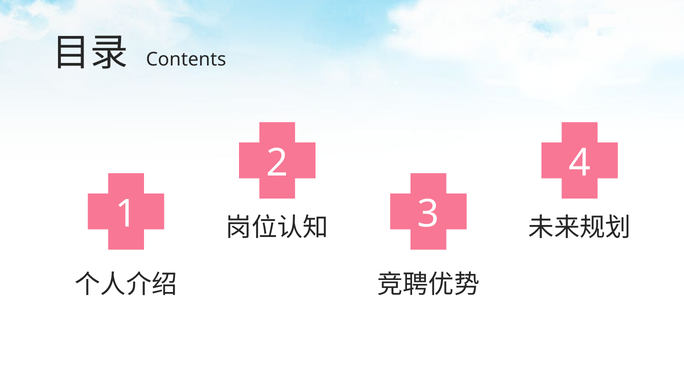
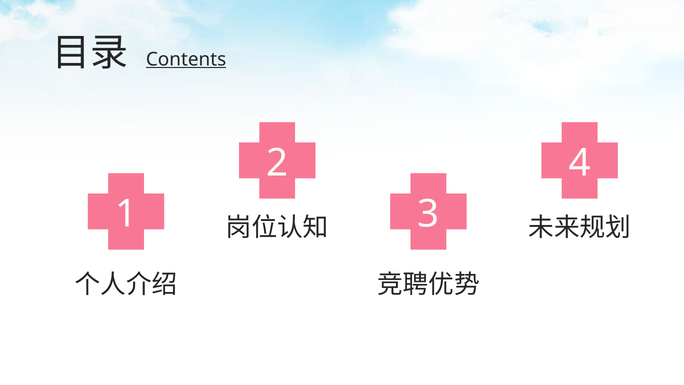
Contents underline: none -> present
